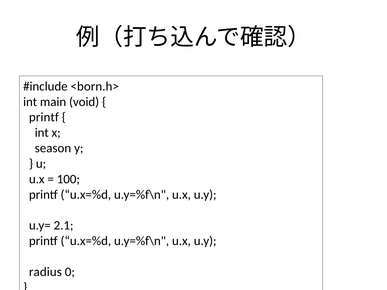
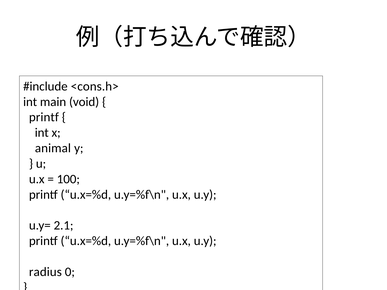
<born.h>: <born.h> -> <cons.h>
season: season -> animal
